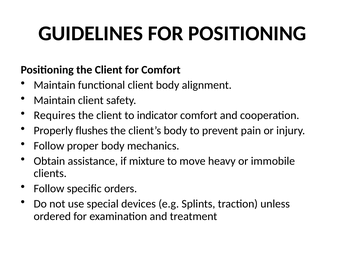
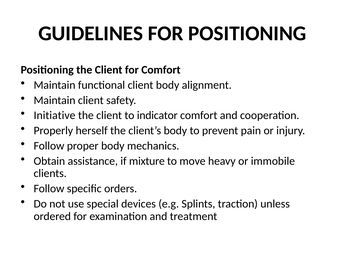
Requires: Requires -> Initiative
flushes: flushes -> herself
